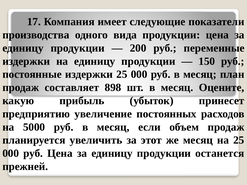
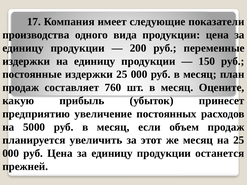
898: 898 -> 760
